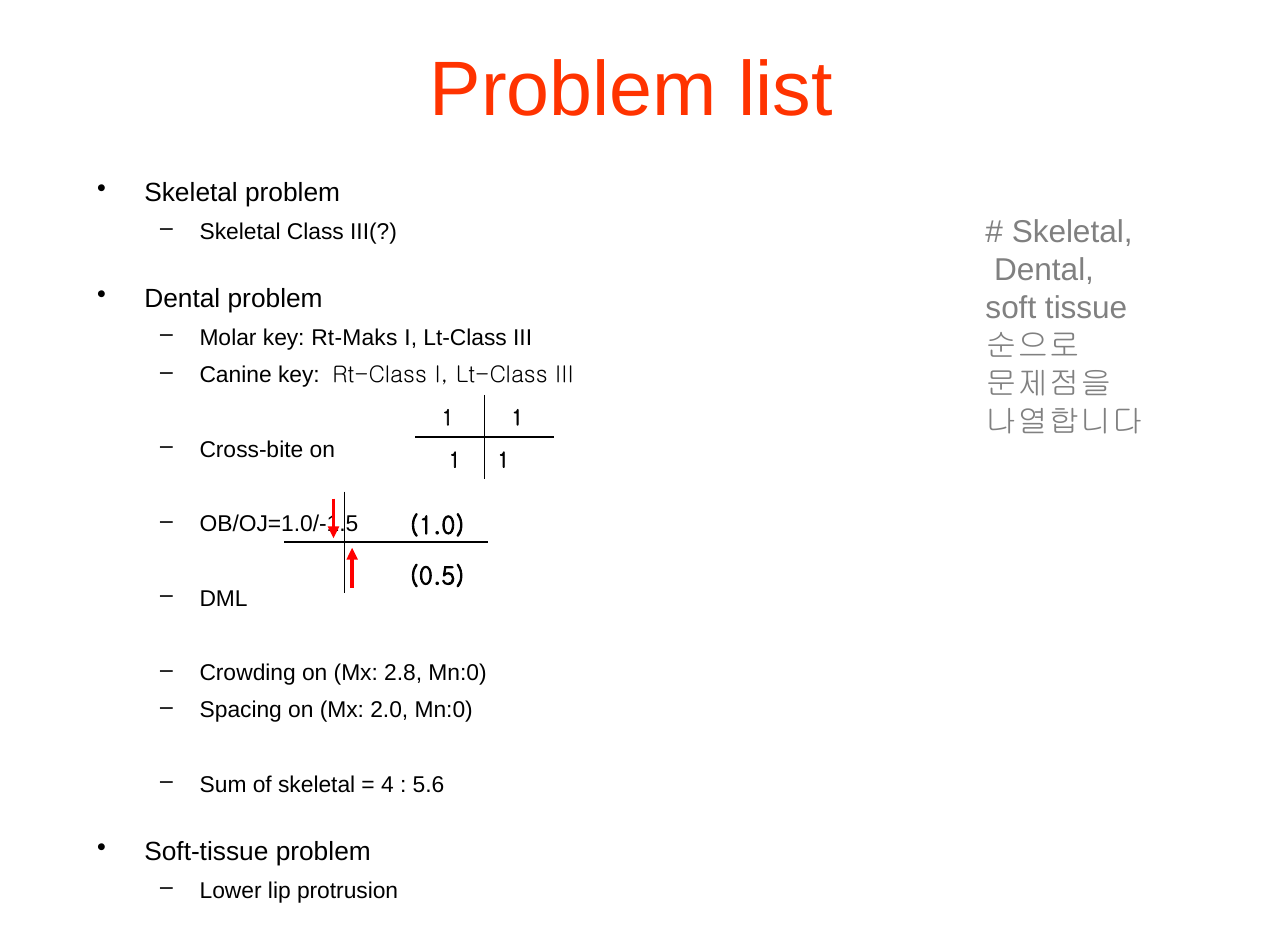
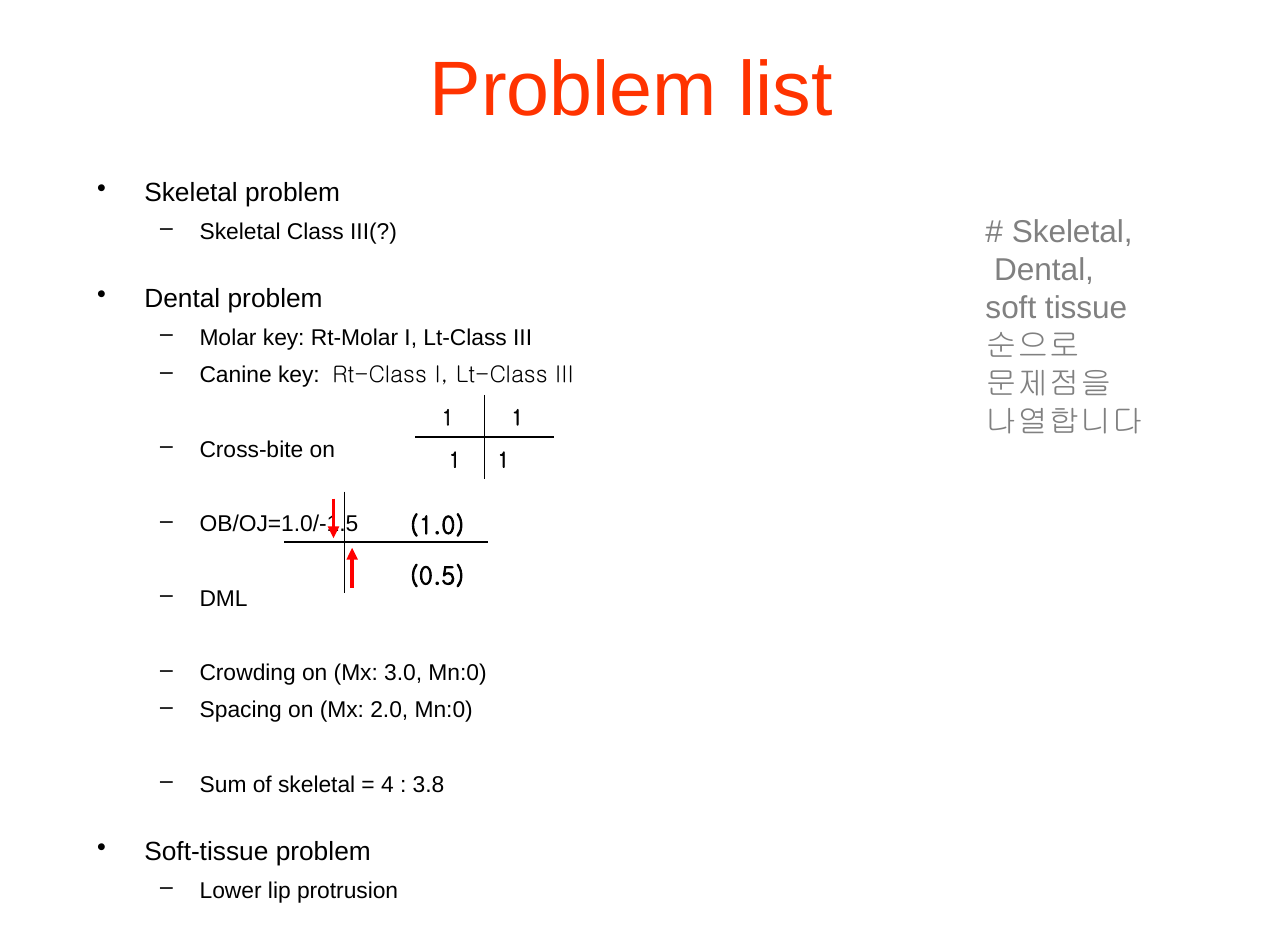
Rt-Maks: Rt-Maks -> Rt-Molar
2.8: 2.8 -> 3.0
5.6: 5.6 -> 3.8
